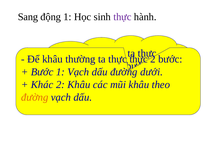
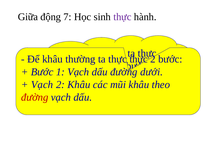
Sang: Sang -> Giữa
động 1: 1 -> 7
Khác at (42, 84): Khác -> Vạch
đường at (35, 97) colour: orange -> red
